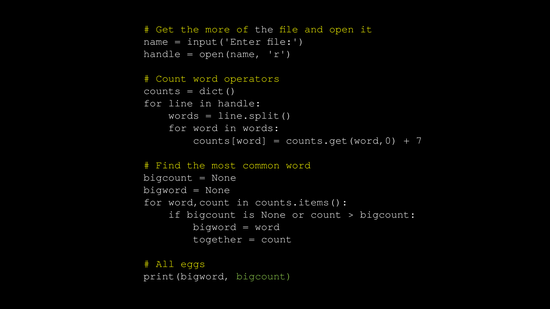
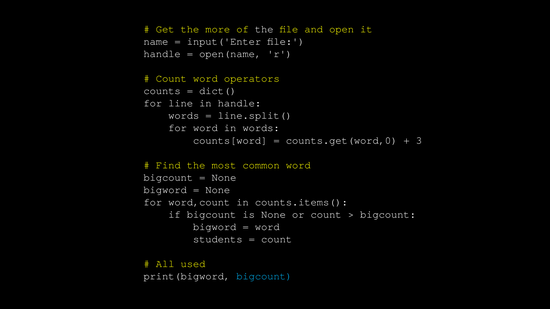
7: 7 -> 3
together: together -> students
eggs: eggs -> used
bigcount at (264, 277) colour: light green -> light blue
